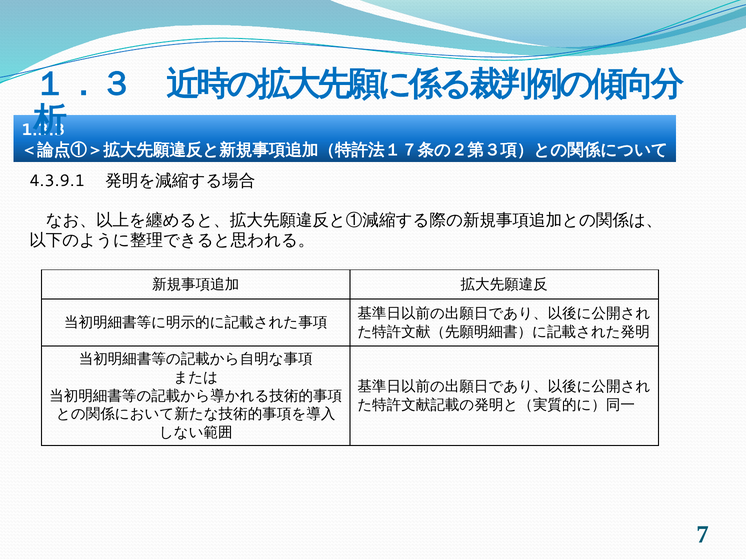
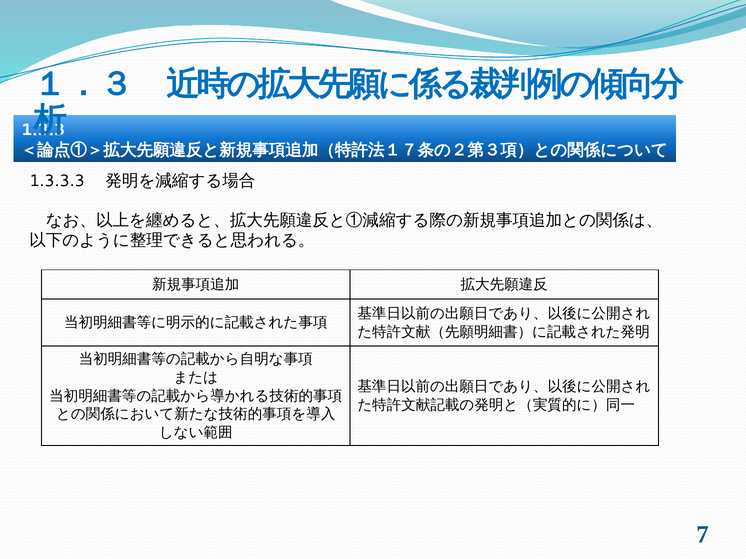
4.3.9.1: 4.3.9.1 -> 1.3.3.3
